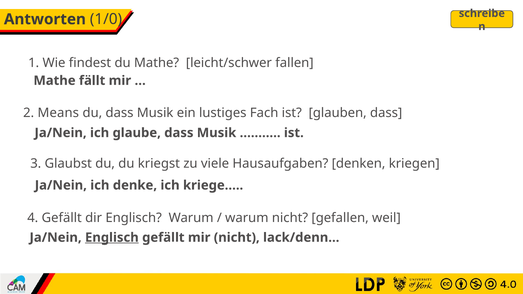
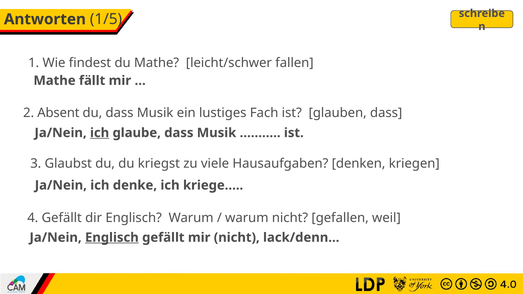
1/0: 1/0 -> 1/5
Means: Means -> Absent
ich at (100, 133) underline: none -> present
